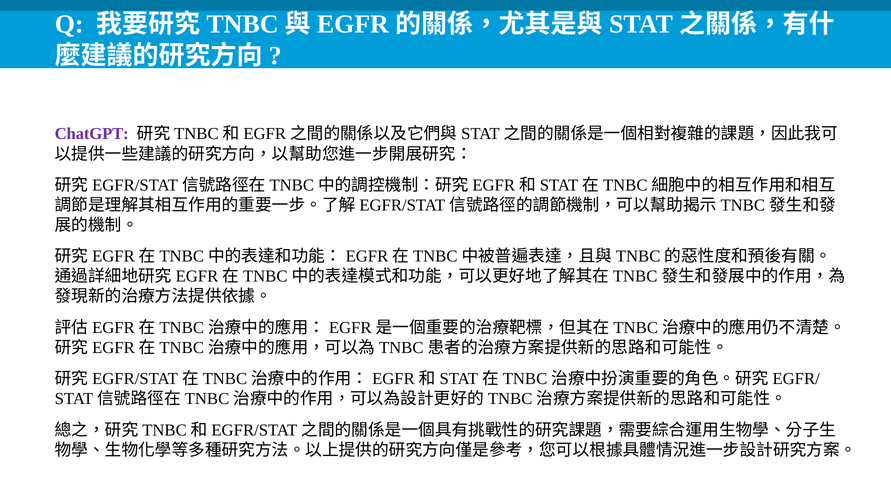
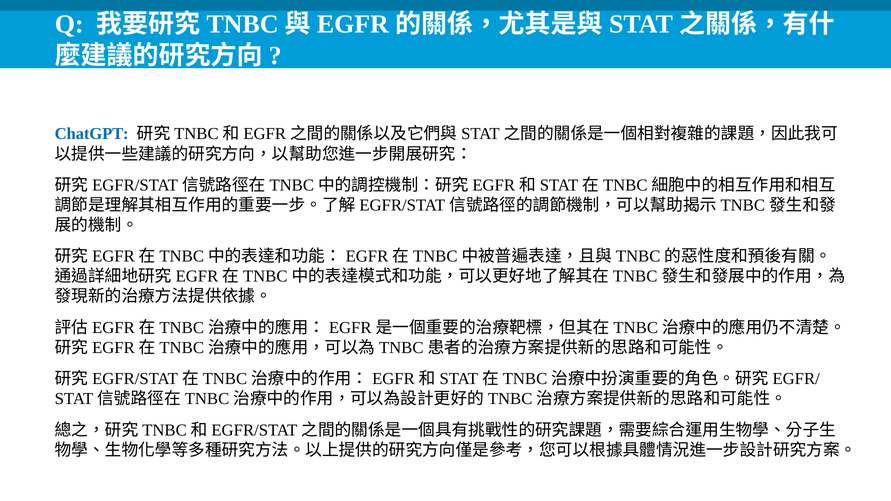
ChatGPT colour: purple -> blue
